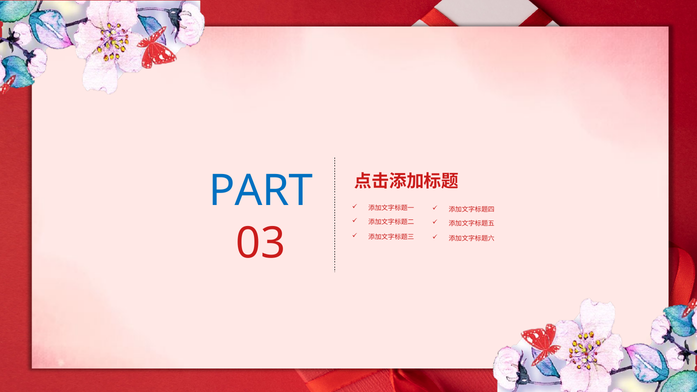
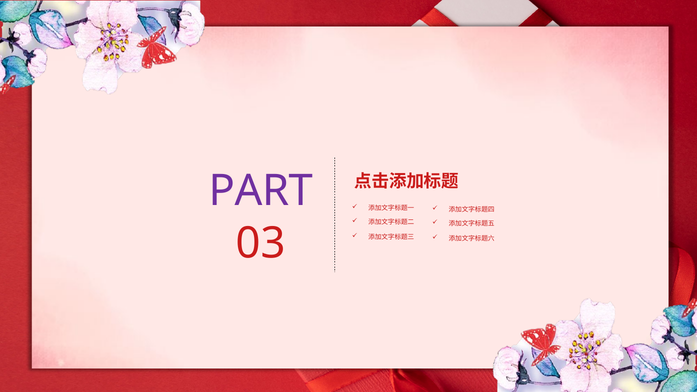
PART colour: blue -> purple
